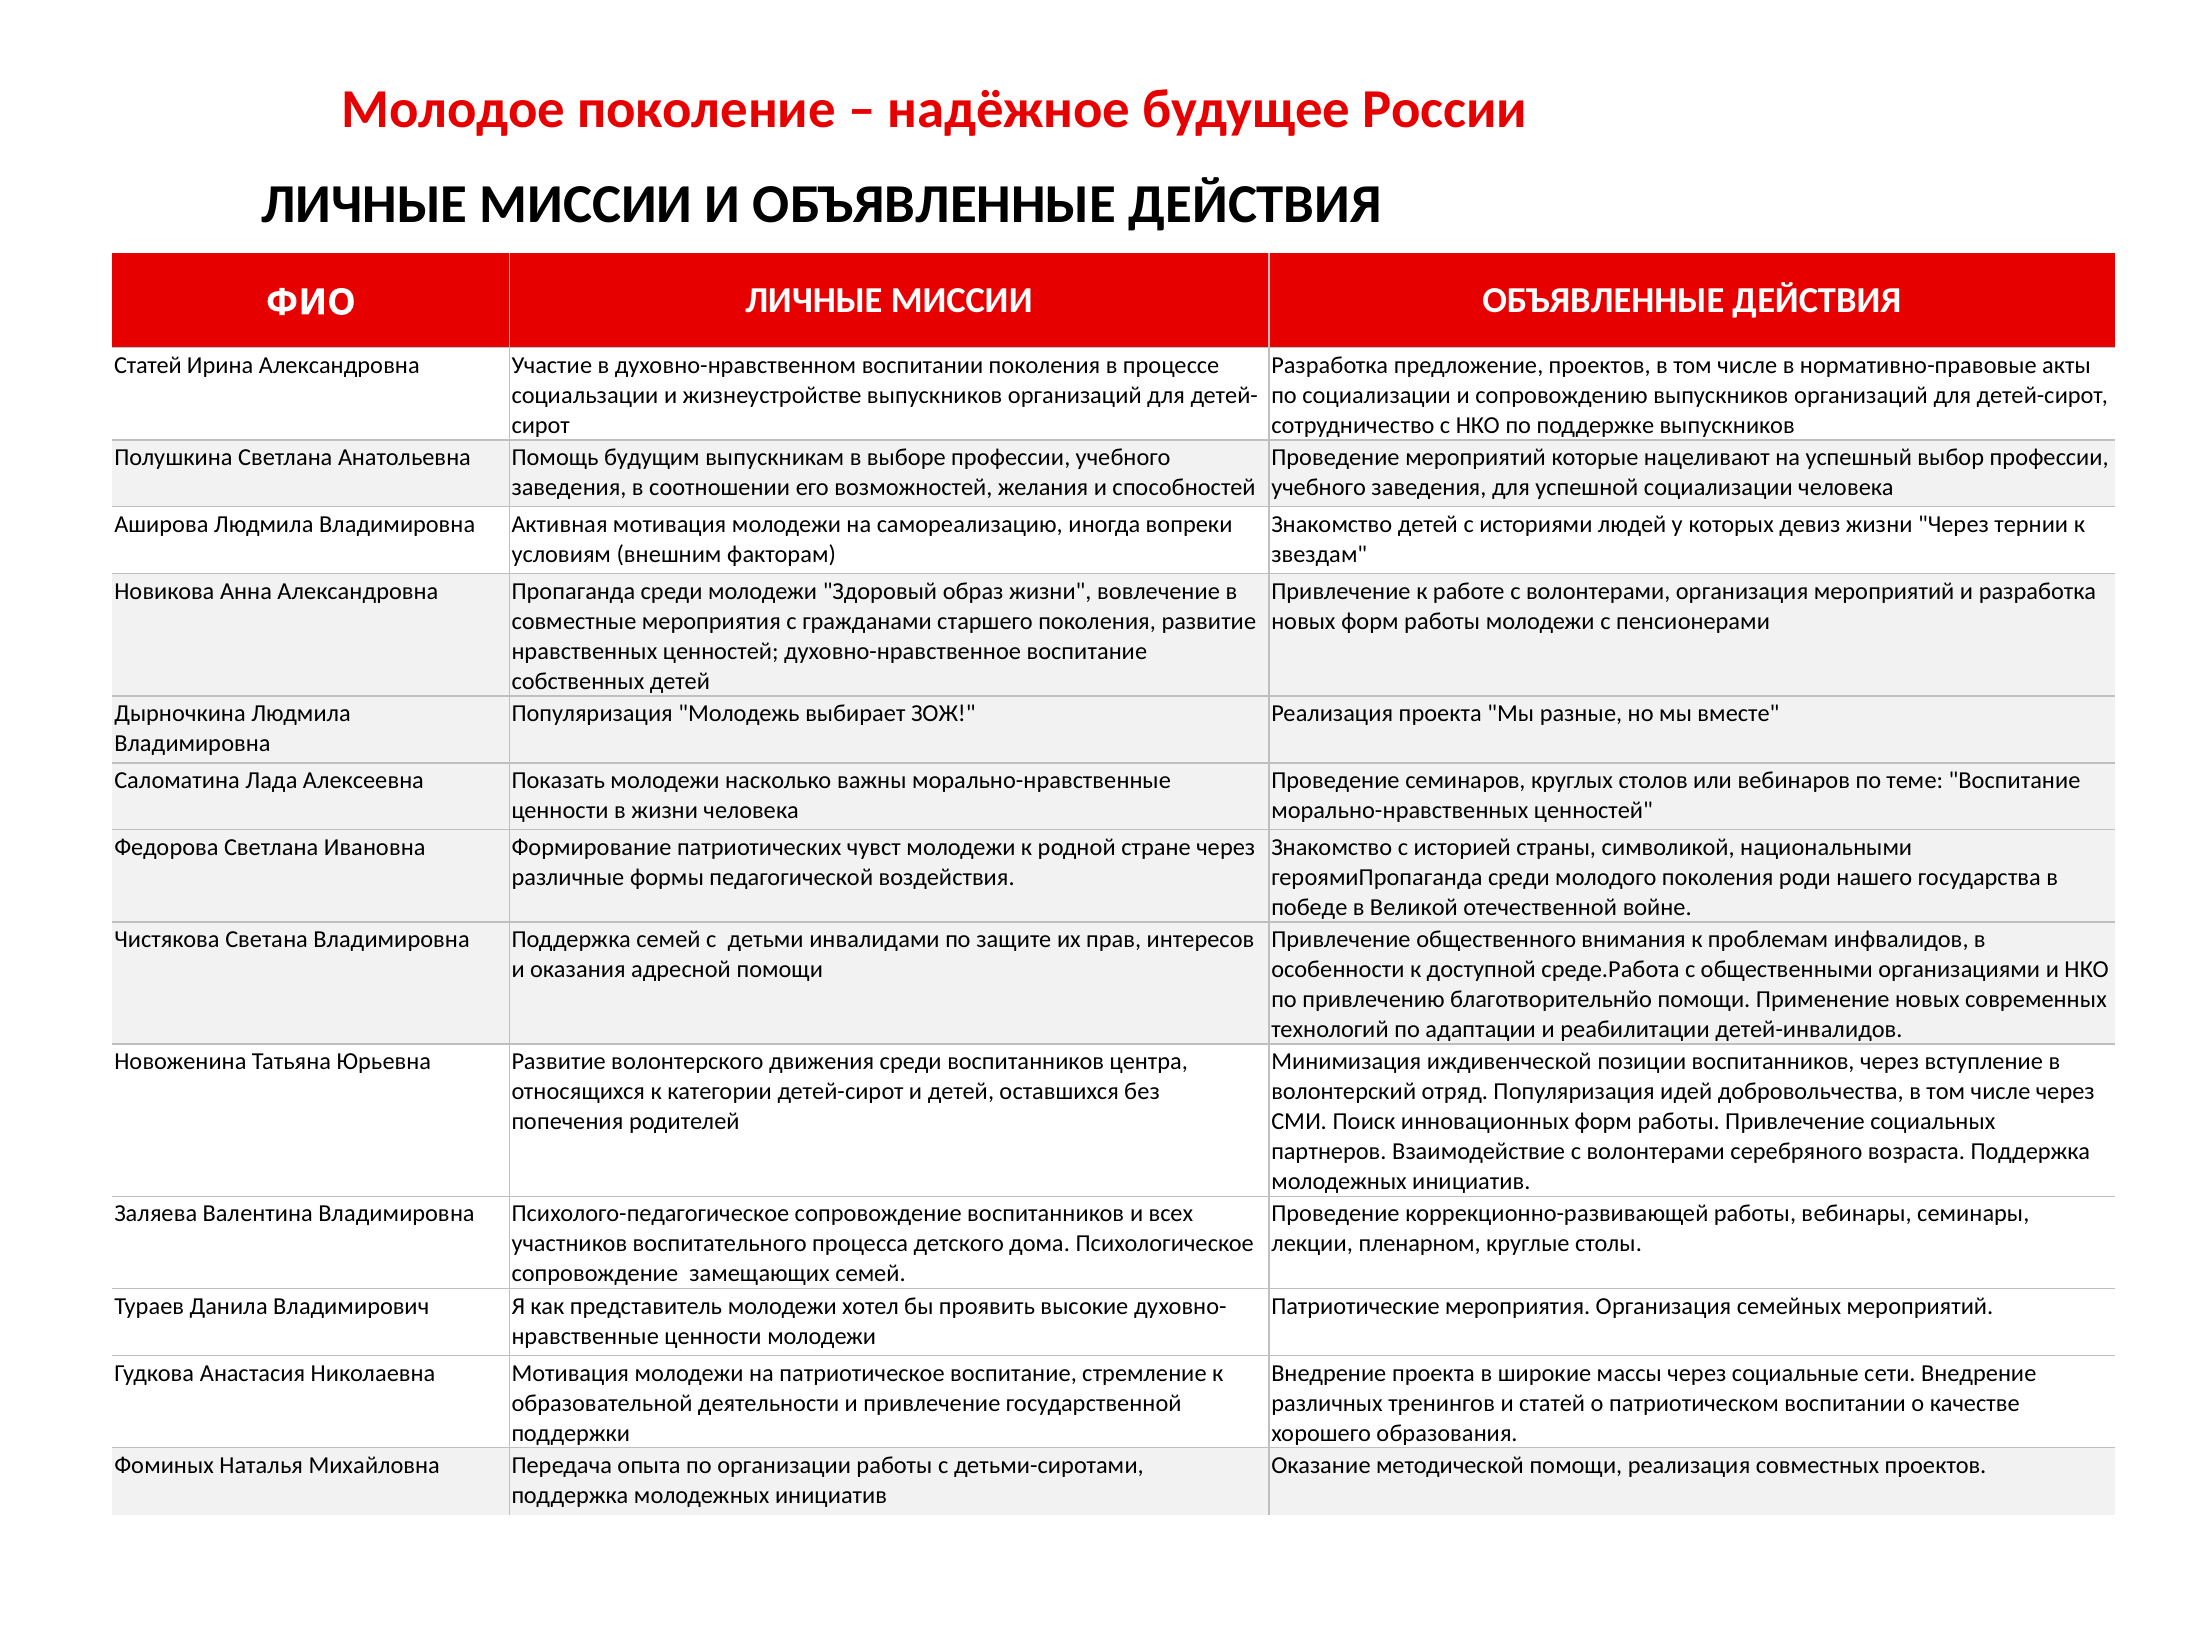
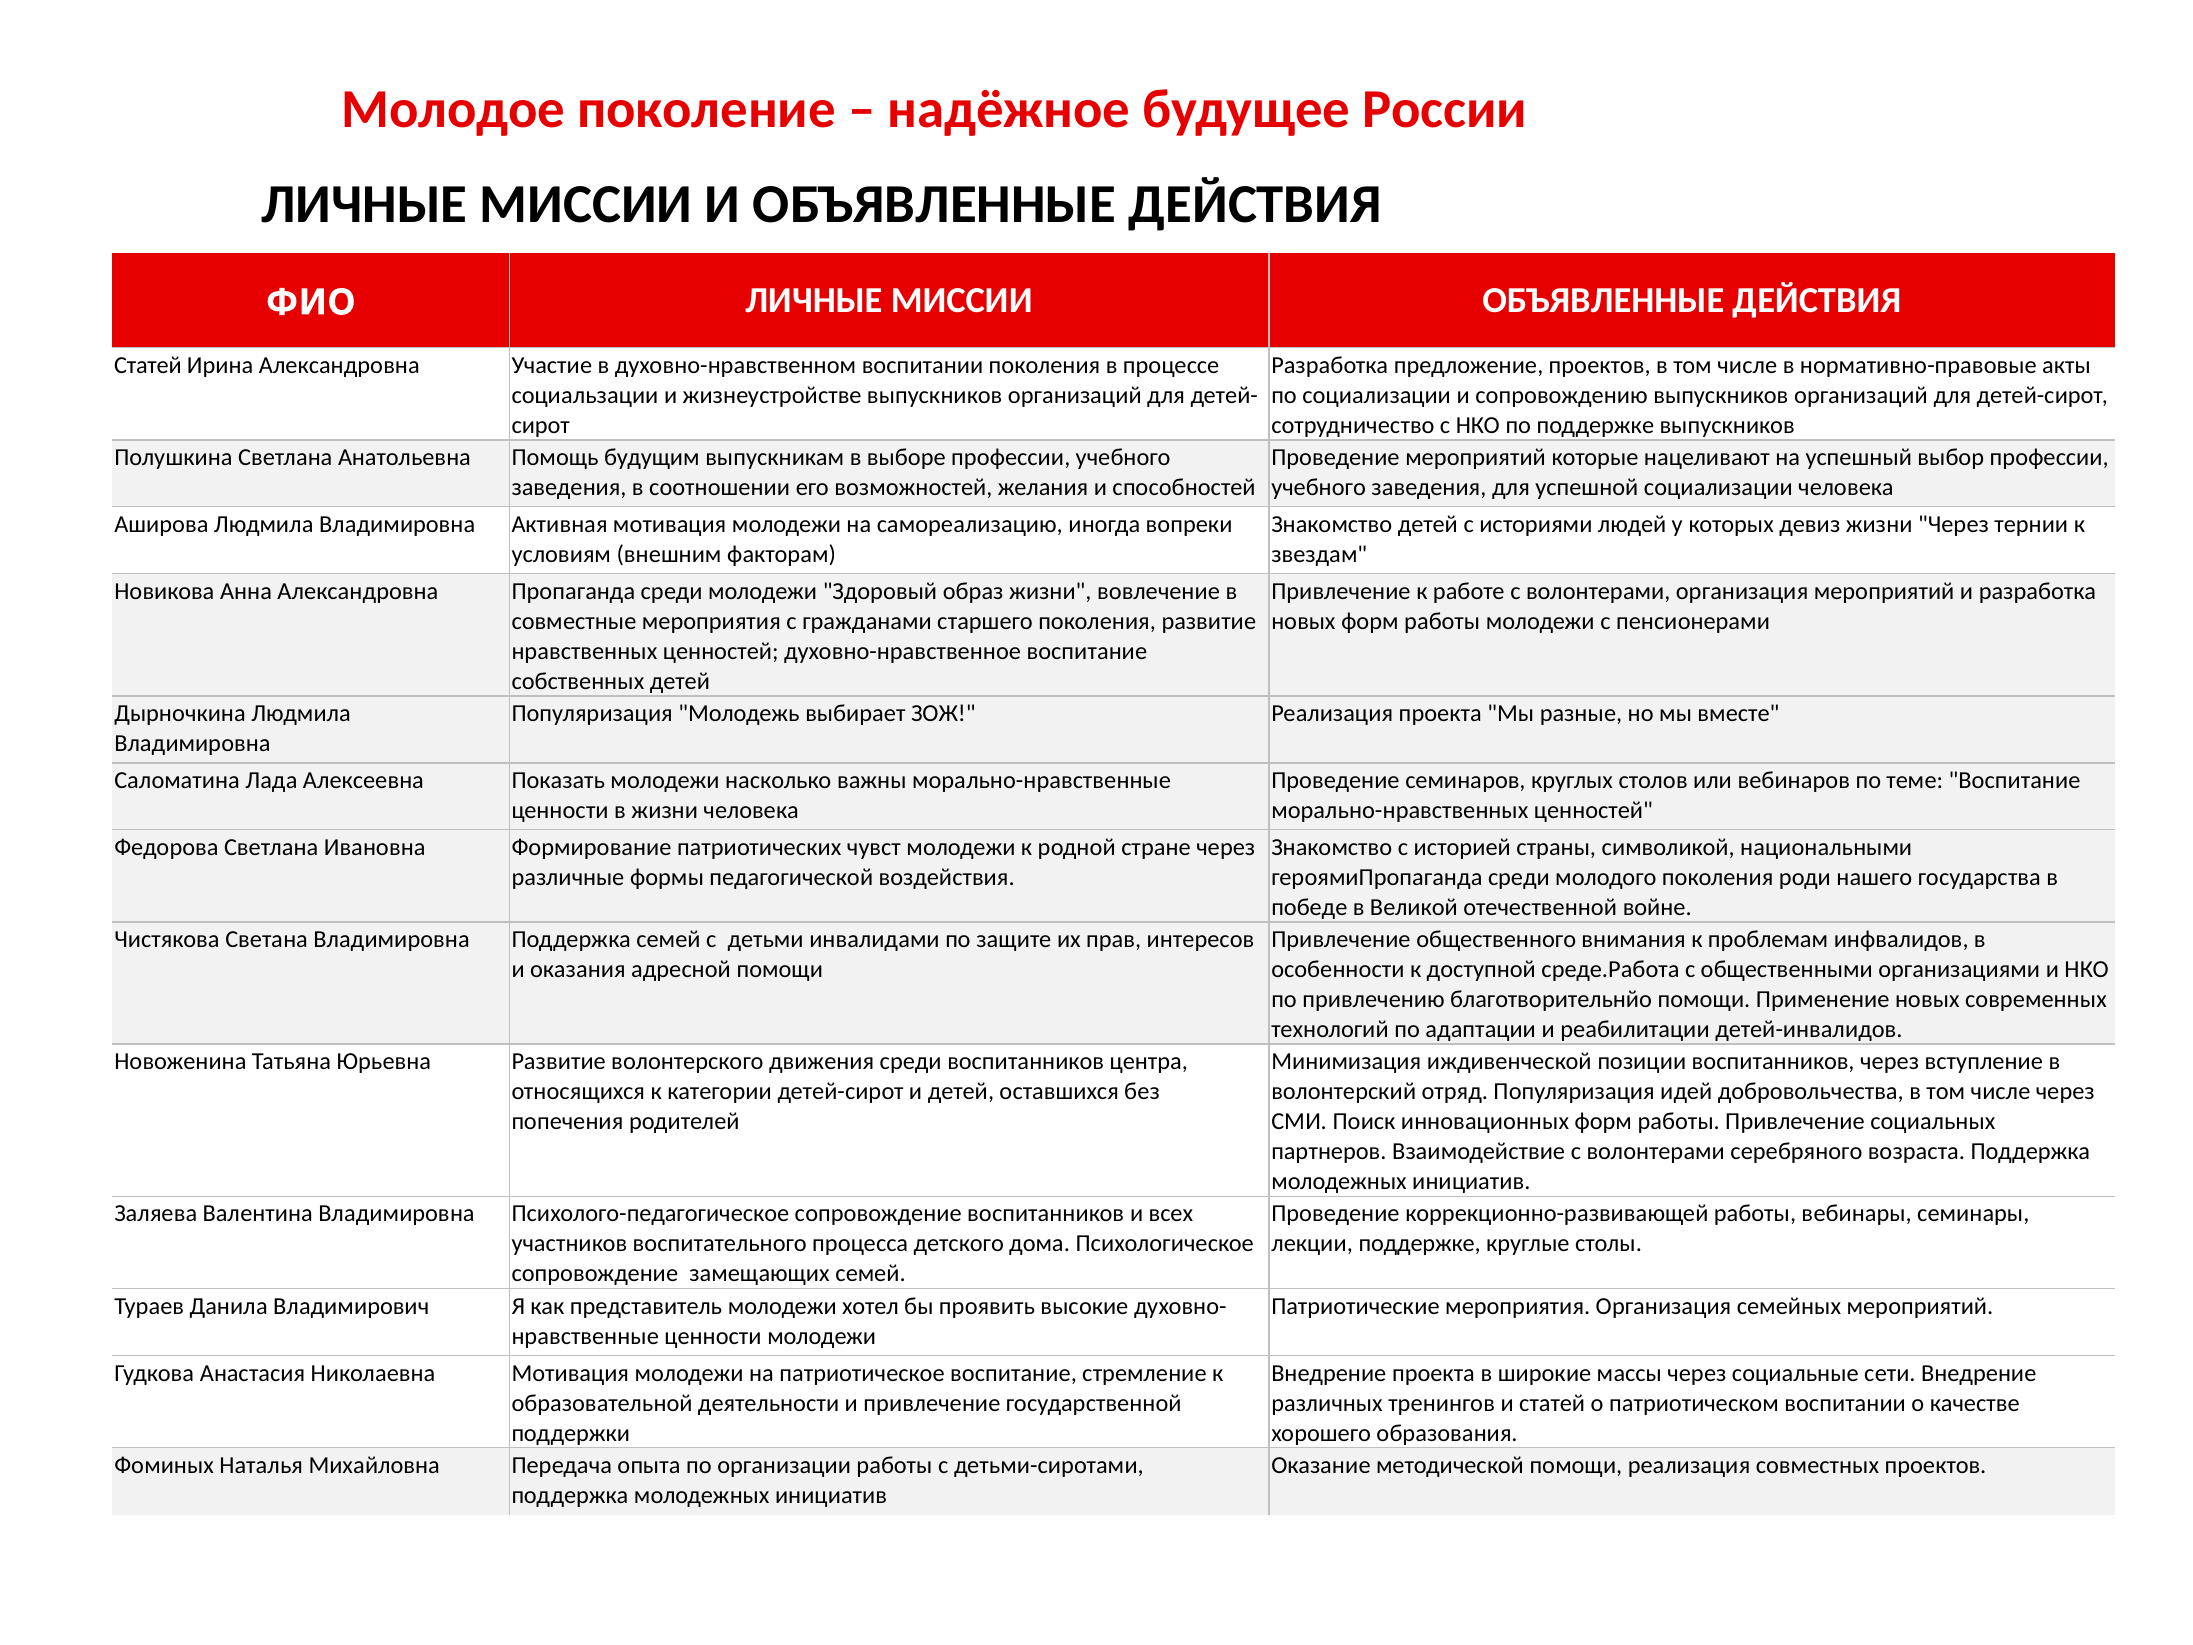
лекции пленарном: пленарном -> поддержке
